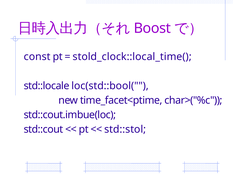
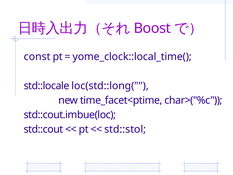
stold_clock::local_time(: stold_clock::local_time( -> yome_clock::local_time(
loc(std::bool(: loc(std::bool( -> loc(std::long(
